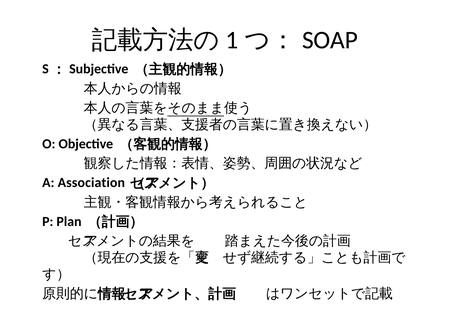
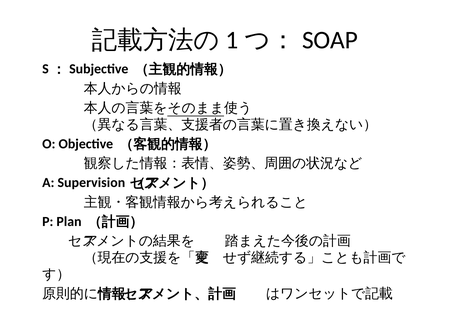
Association: Association -> Supervision
